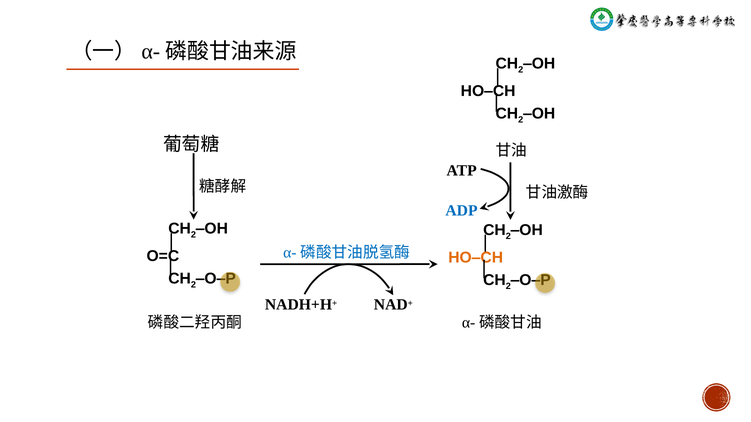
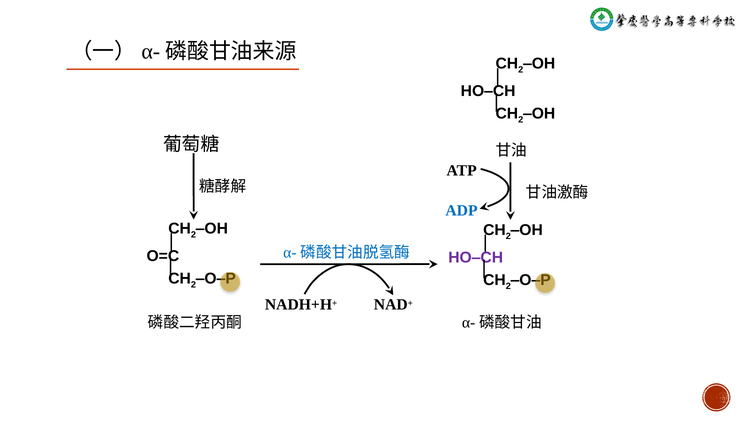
HO‒CH at (476, 258) colour: orange -> purple
